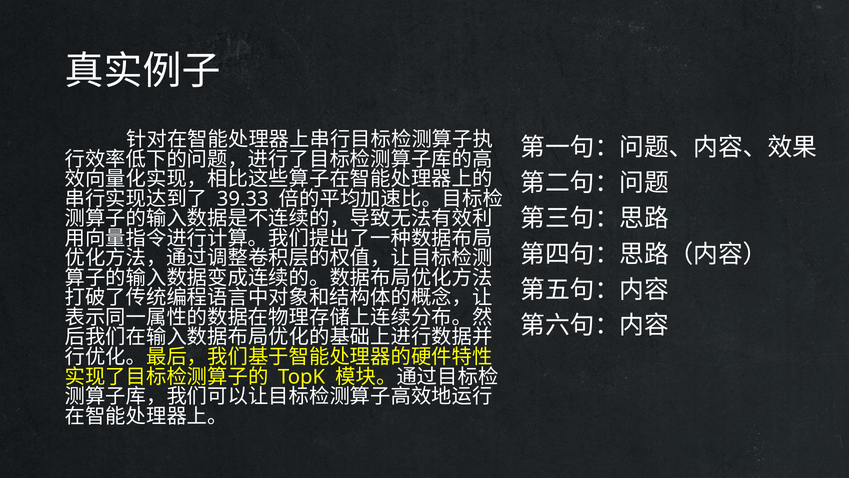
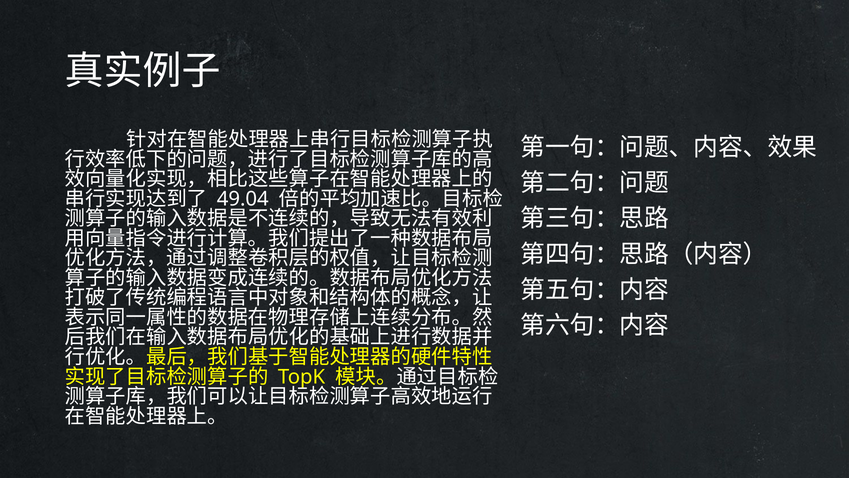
39.33: 39.33 -> 49.04
